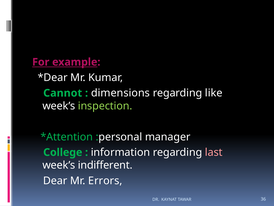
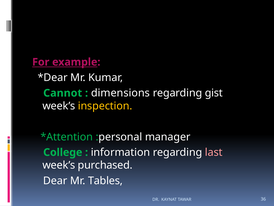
like: like -> gist
inspection colour: light green -> yellow
indifferent: indifferent -> purchased
Errors: Errors -> Tables
